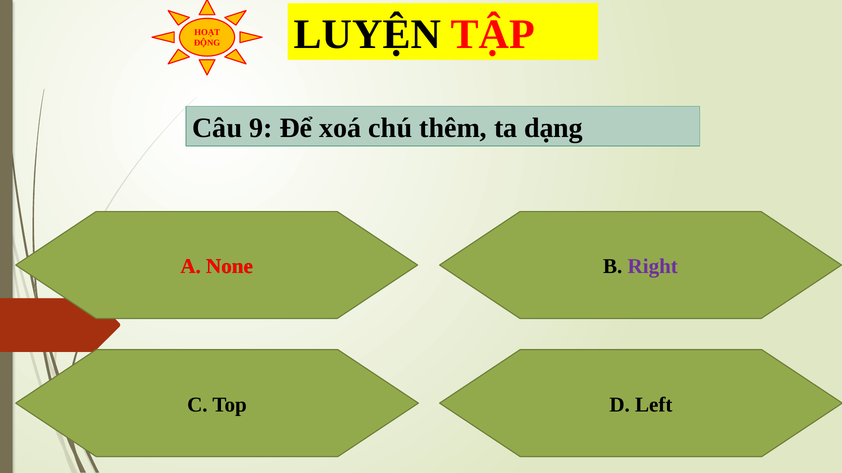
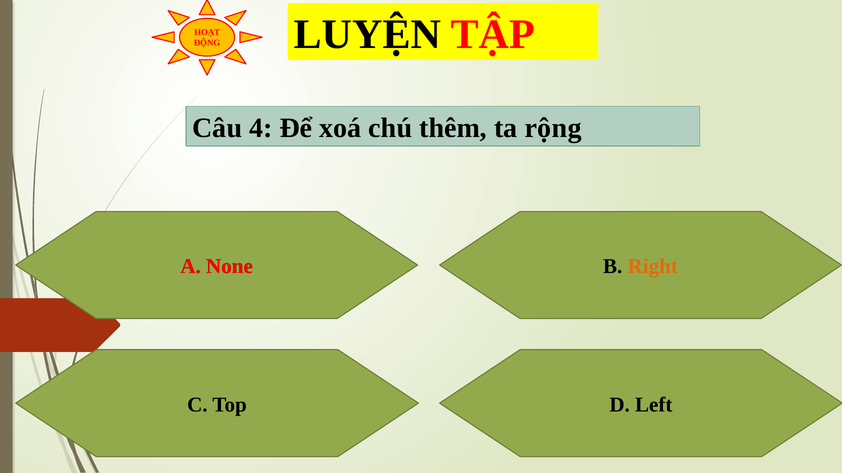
9: 9 -> 4
dạng: dạng -> rộng
Right colour: purple -> orange
